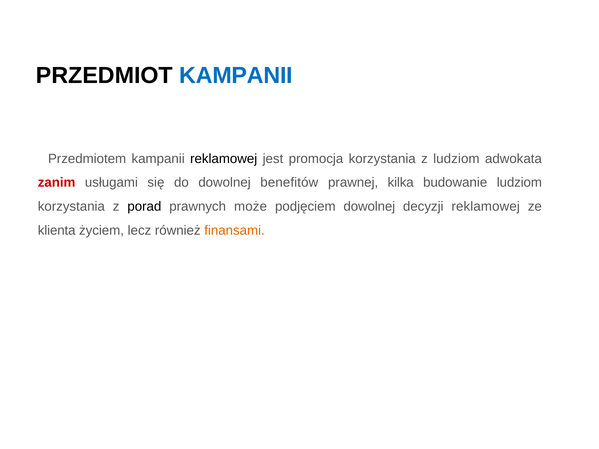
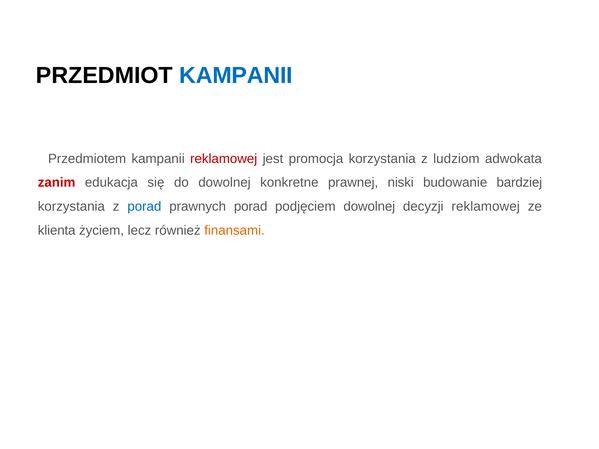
reklamowej at (224, 159) colour: black -> red
usługami: usługami -> edukacja
benefitów: benefitów -> konkretne
kilka: kilka -> niski
budowanie ludziom: ludziom -> bardziej
porad at (144, 207) colour: black -> blue
prawnych może: może -> porad
